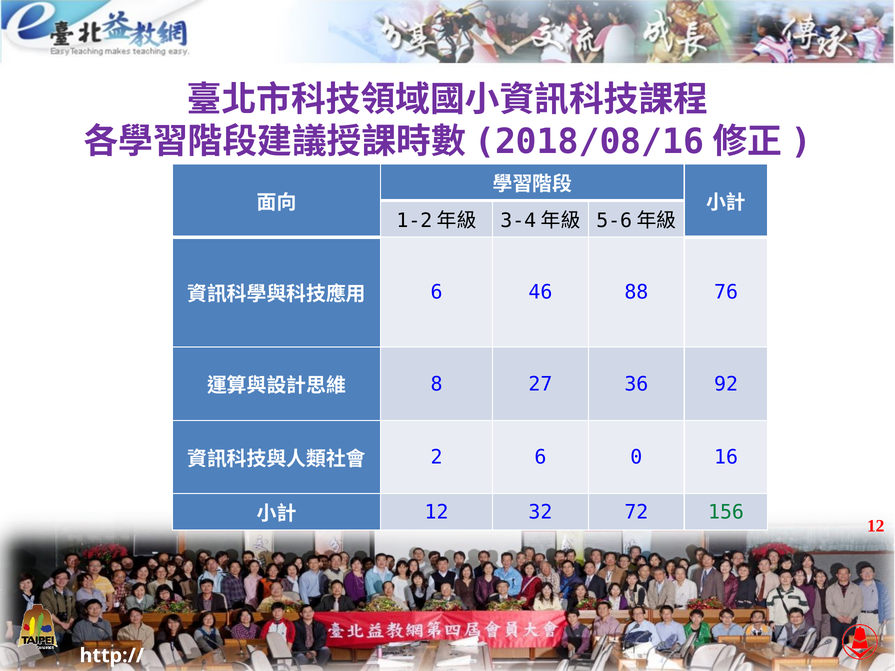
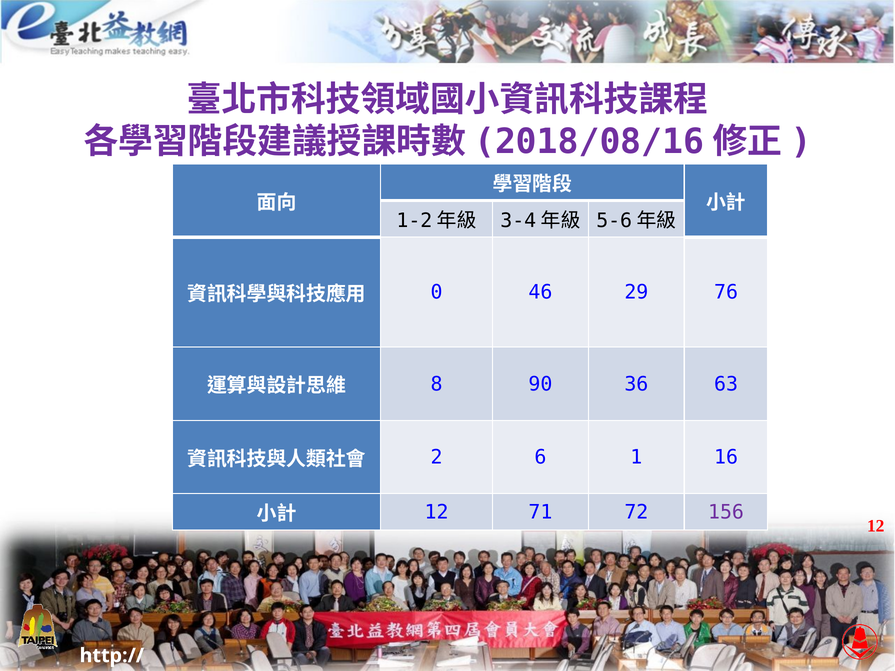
6 at (436, 292): 6 -> 0
88: 88 -> 29
27: 27 -> 90
92: 92 -> 63
0: 0 -> 1
32: 32 -> 71
156 colour: green -> purple
